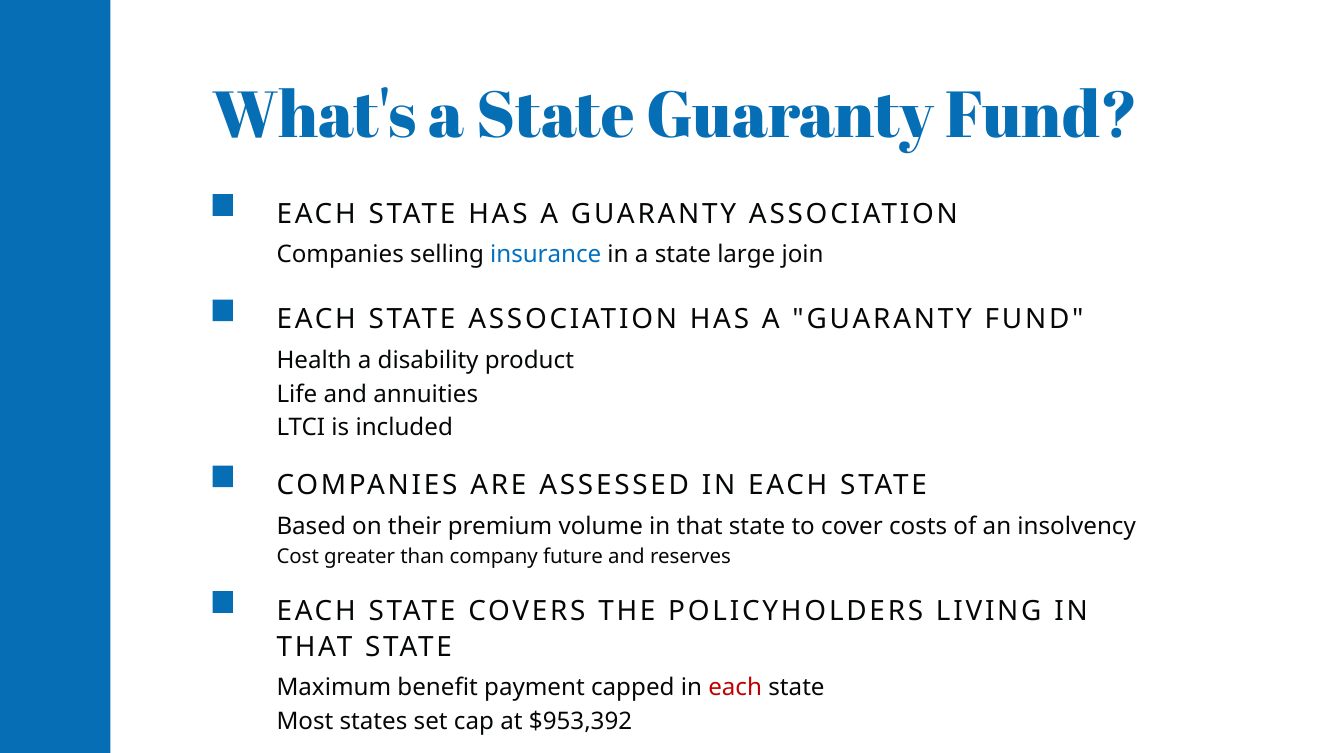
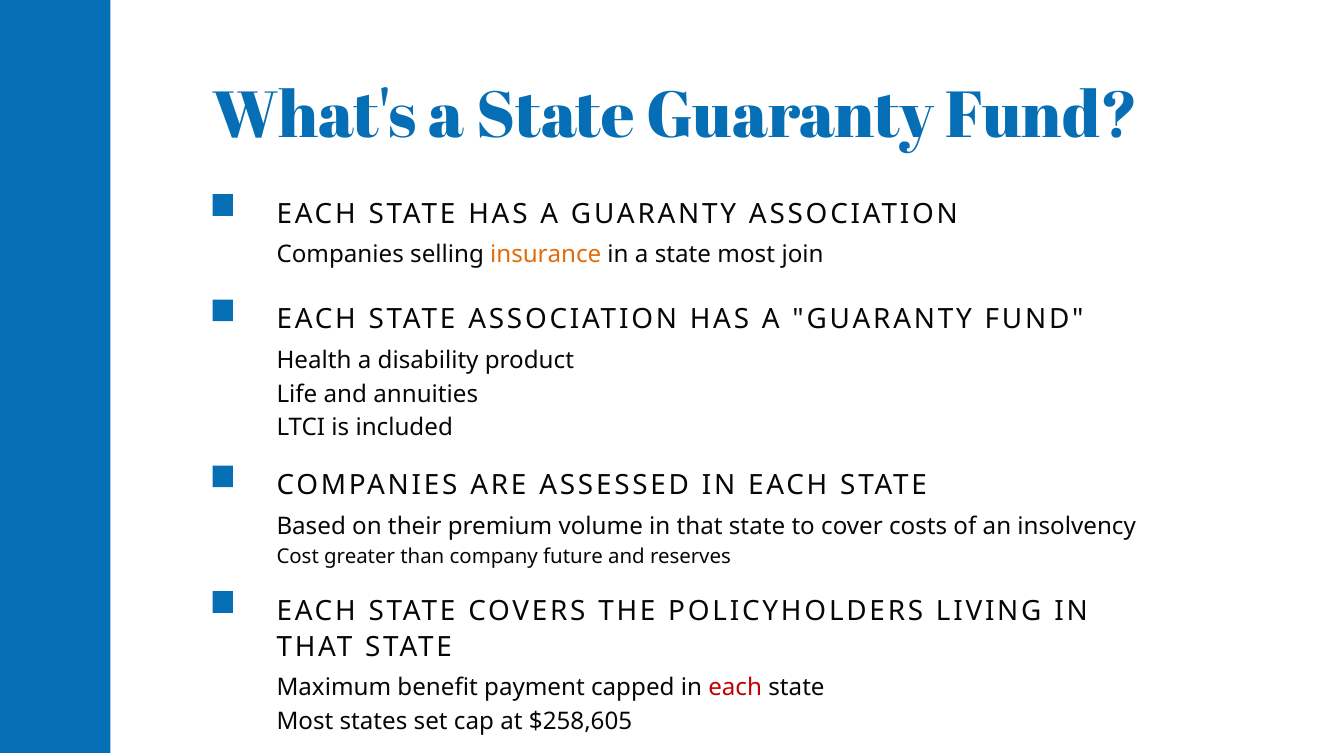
insurance colour: blue -> orange
a state large: large -> most
$953,392: $953,392 -> $258,605
